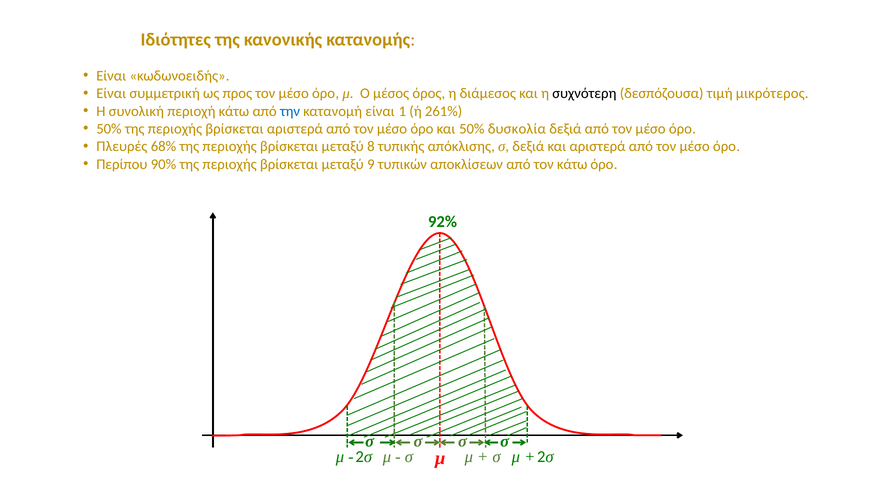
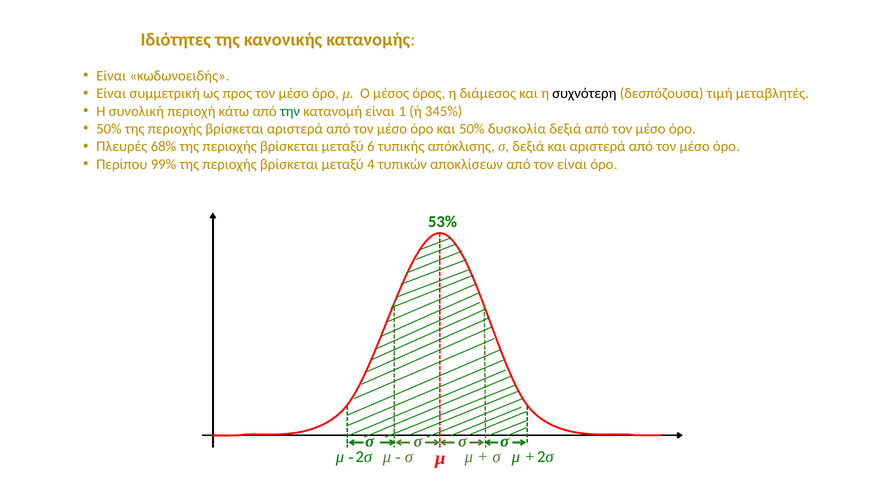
μικρότερος: μικρότερος -> μεταβλητές
την colour: blue -> green
261%: 261% -> 345%
8: 8 -> 6
90%: 90% -> 99%
9: 9 -> 4
τον κάτω: κάτω -> είναι
92%: 92% -> 53%
